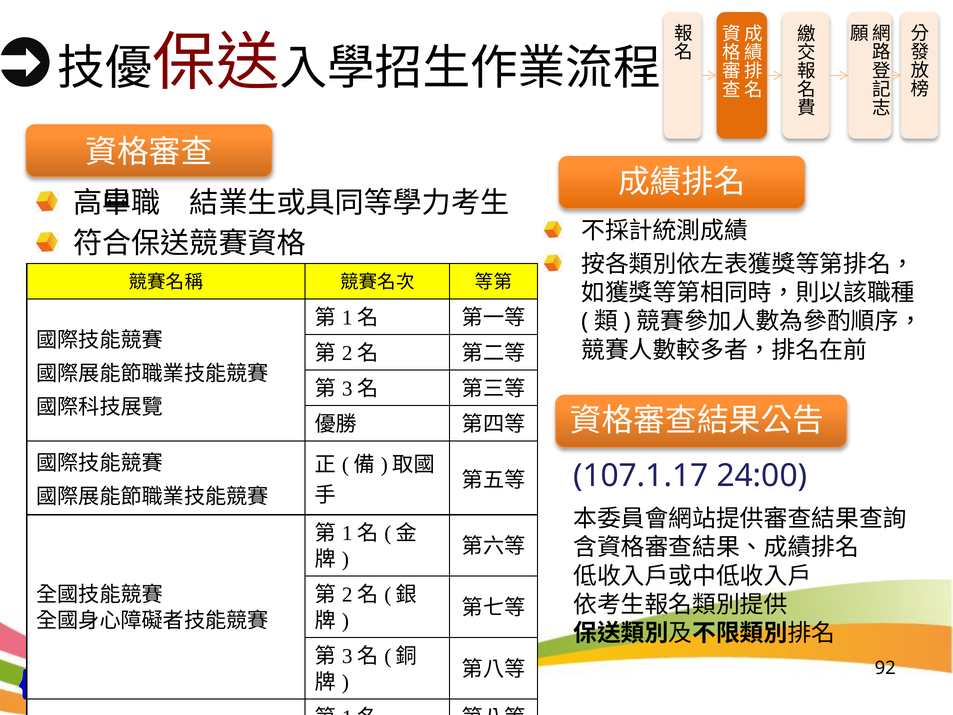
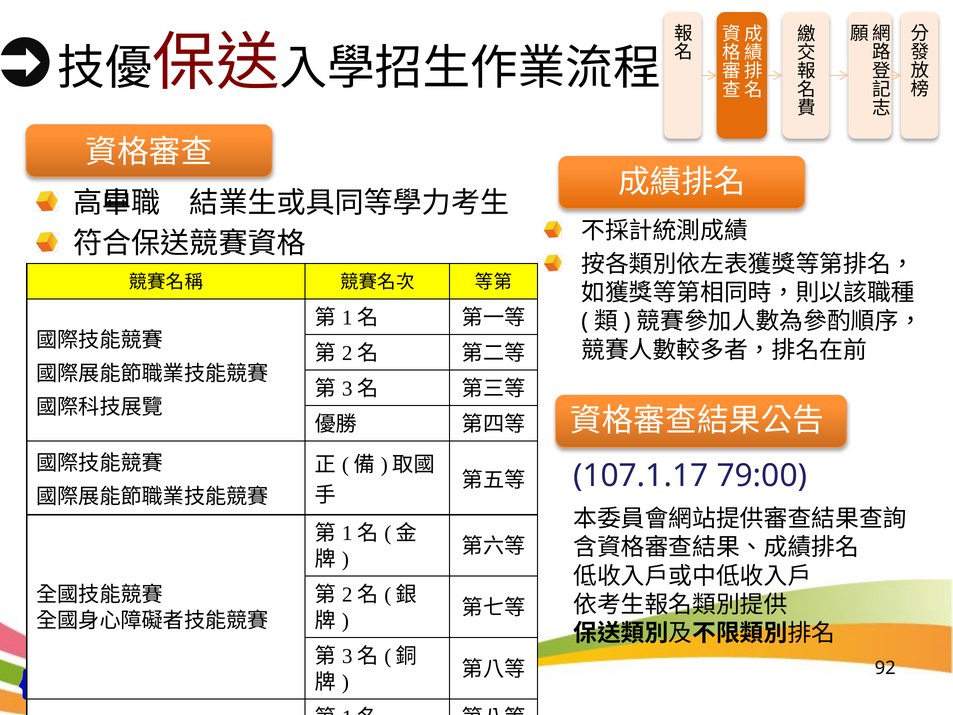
24:00: 24:00 -> 79:00
